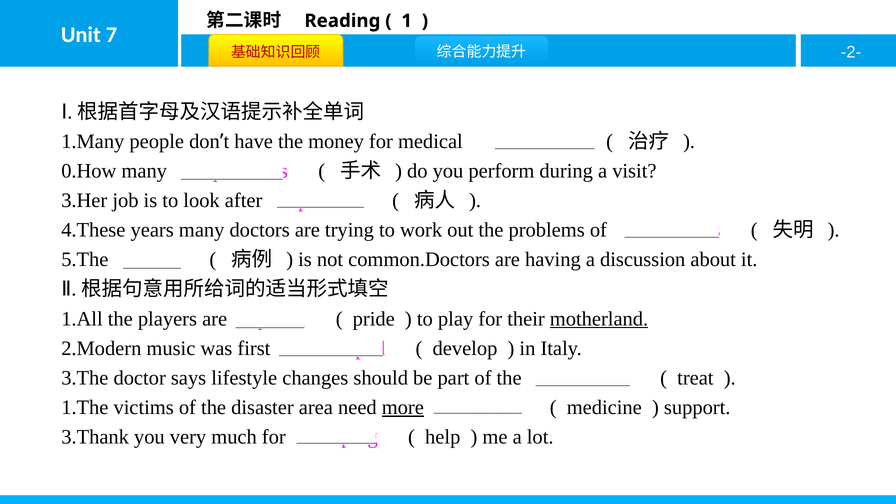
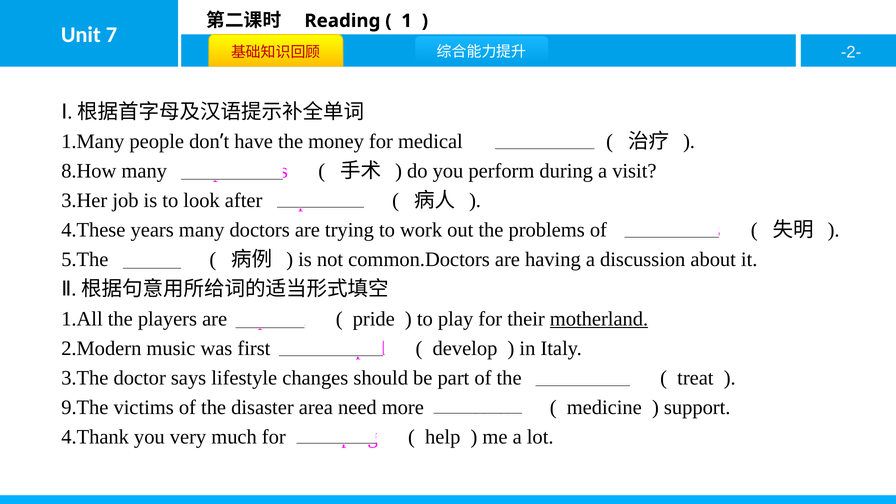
0.How: 0.How -> 8.How
1.The: 1.The -> 9.The
more underline: present -> none
3.Thank: 3.Thank -> 4.Thank
